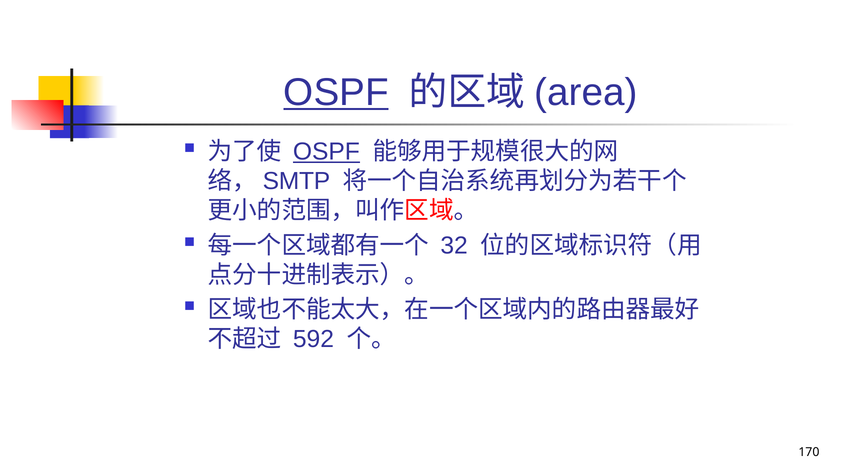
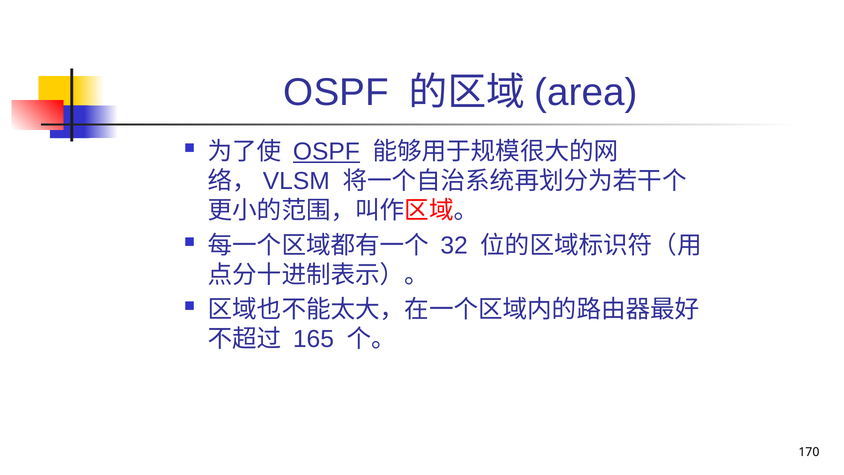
OSPF at (336, 92) underline: present -> none
SMTP: SMTP -> VLSM
592: 592 -> 165
